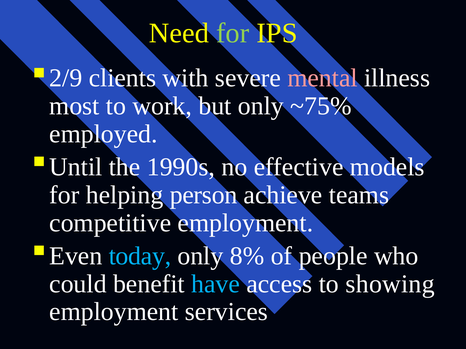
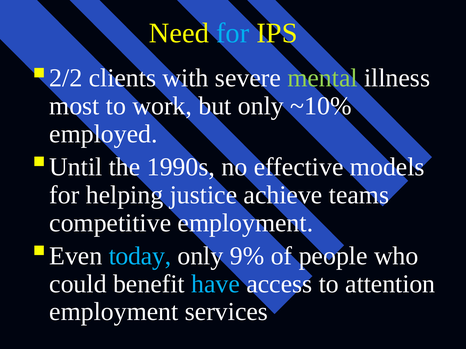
for at (233, 33) colour: light green -> light blue
2/9: 2/9 -> 2/2
mental colour: pink -> light green
~75%: ~75% -> ~10%
person: person -> justice
8%: 8% -> 9%
showing: showing -> attention
